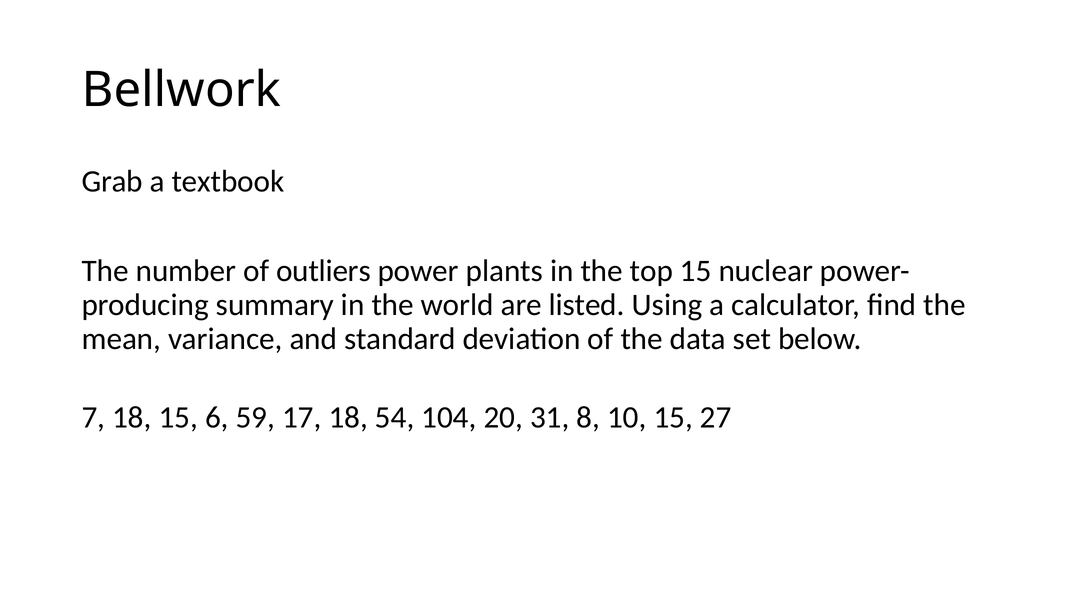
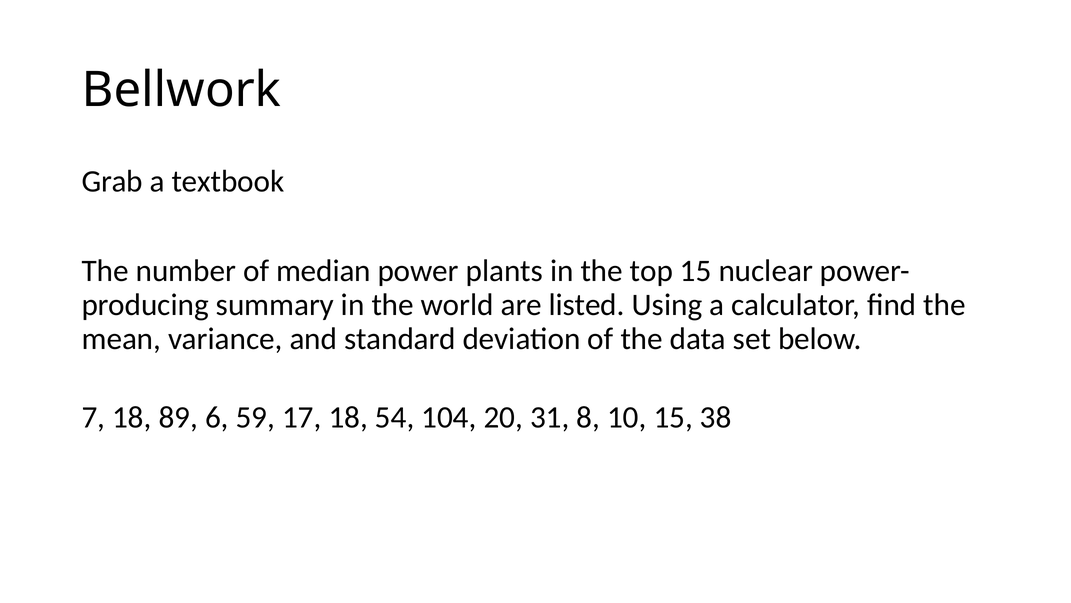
outliers: outliers -> median
18 15: 15 -> 89
27: 27 -> 38
